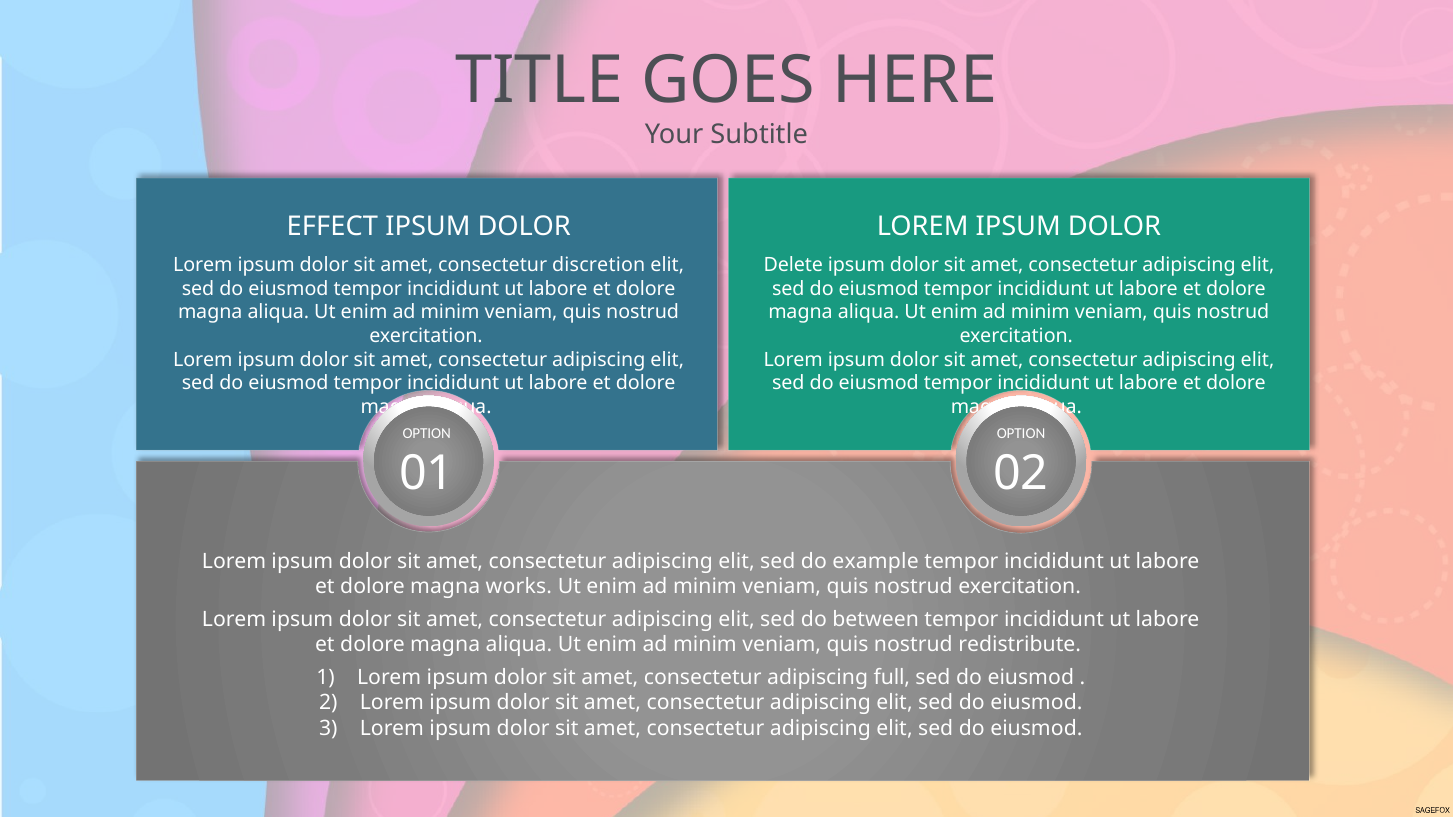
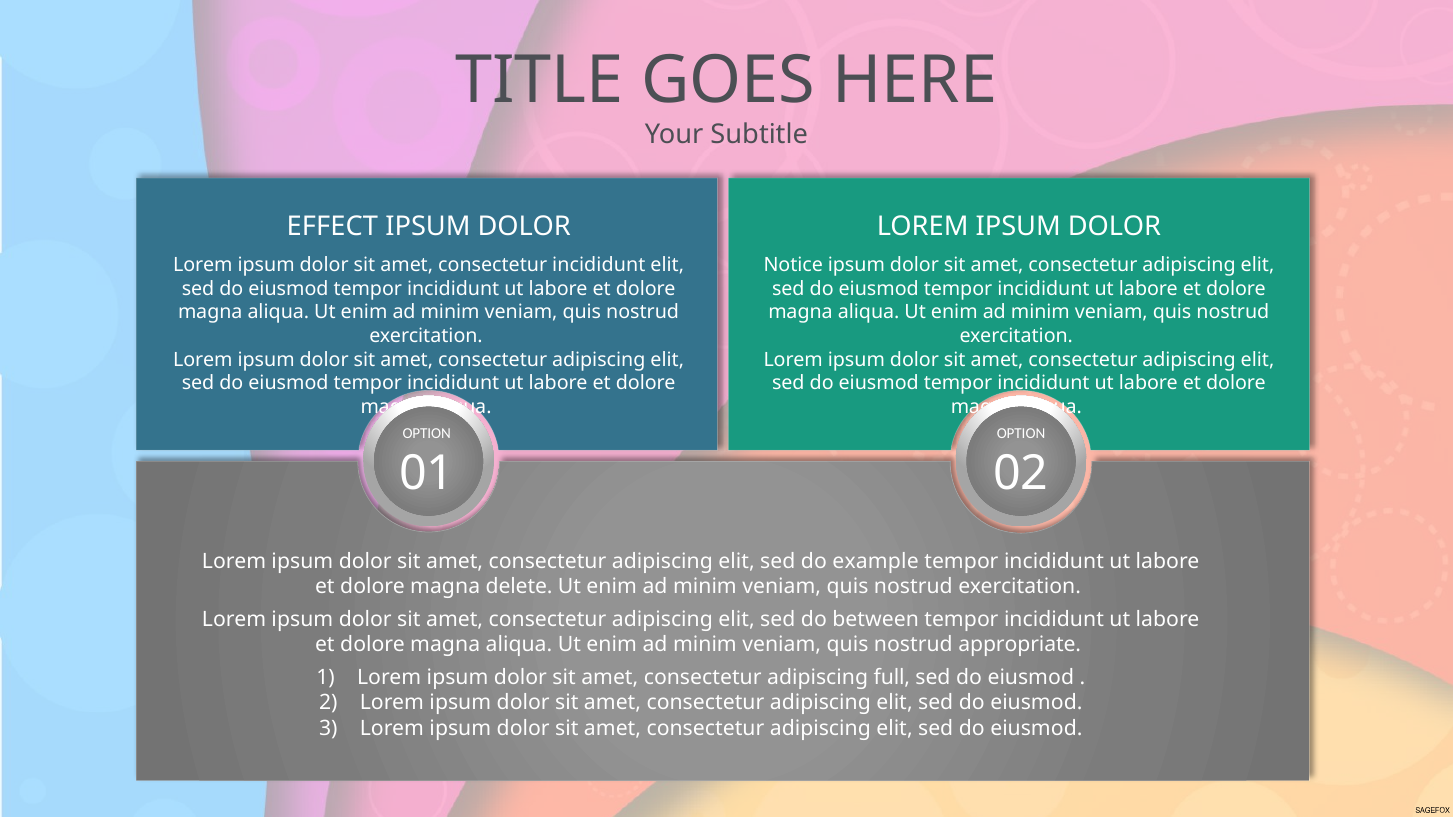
consectetur discretion: discretion -> incididunt
Delete: Delete -> Notice
works: works -> delete
redistribute: redistribute -> appropriate
